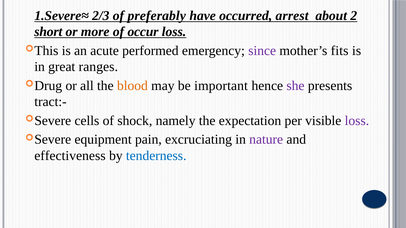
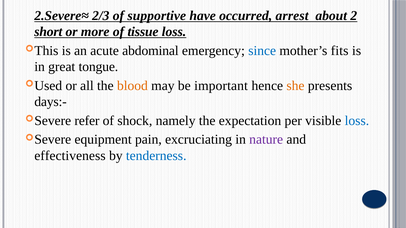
1.Severe≈: 1.Severe≈ -> 2.Severe≈
preferably: preferably -> supportive
occur: occur -> tissue
performed: performed -> abdominal
since colour: purple -> blue
ranges: ranges -> tongue
Drug: Drug -> Used
she colour: purple -> orange
tract:-: tract:- -> days:-
cells: cells -> refer
loss at (357, 121) colour: purple -> blue
